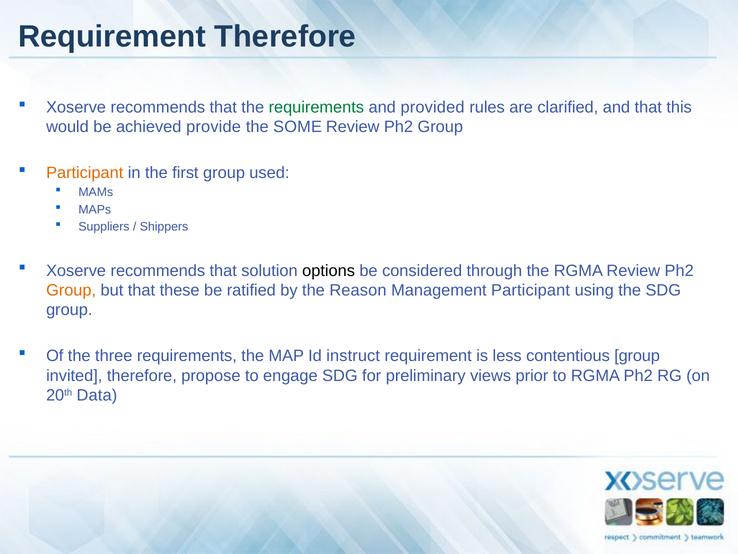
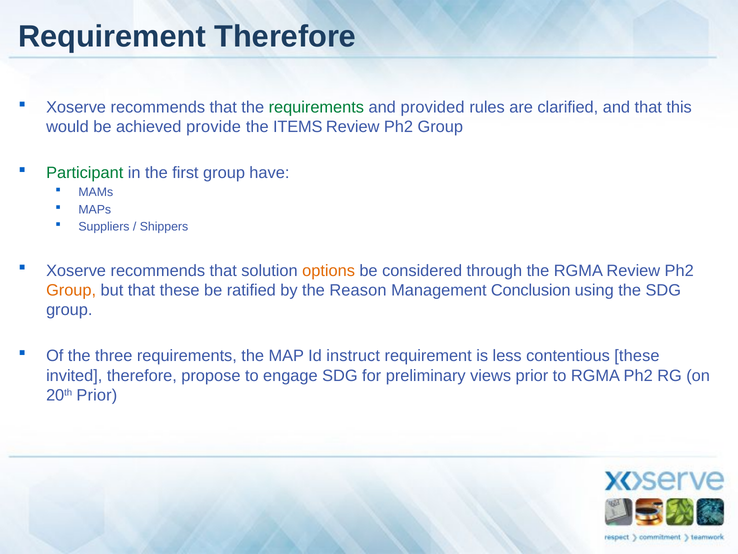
SOME: SOME -> ITEMS
Participant at (85, 173) colour: orange -> green
used: used -> have
options colour: black -> orange
Management Participant: Participant -> Conclusion
contentious group: group -> these
20th Data: Data -> Prior
